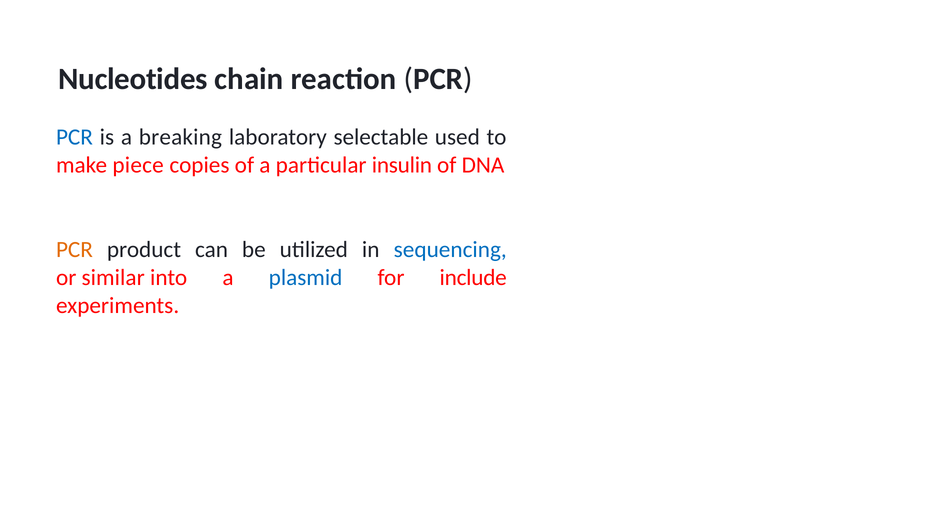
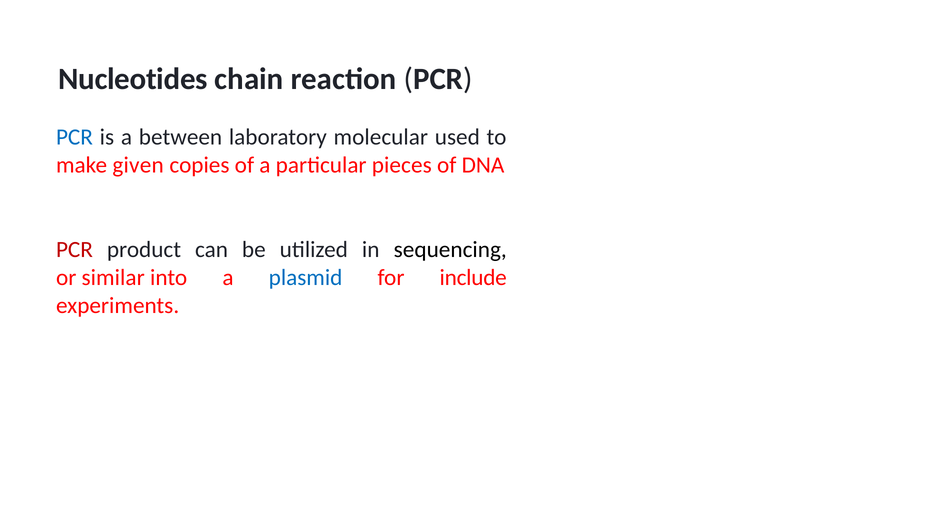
breaking: breaking -> between
selectable: selectable -> molecular
piece: piece -> given
insulin: insulin -> pieces
PCR at (74, 250) colour: orange -> red
sequencing colour: blue -> black
